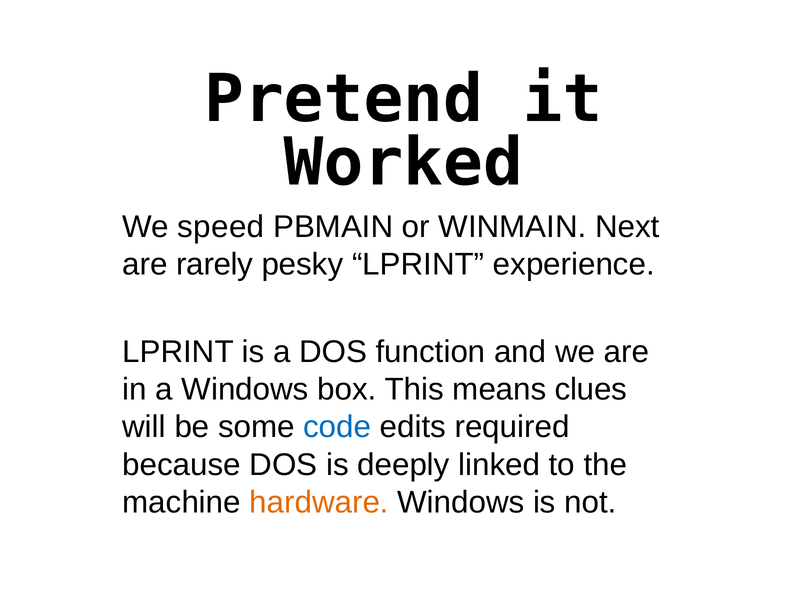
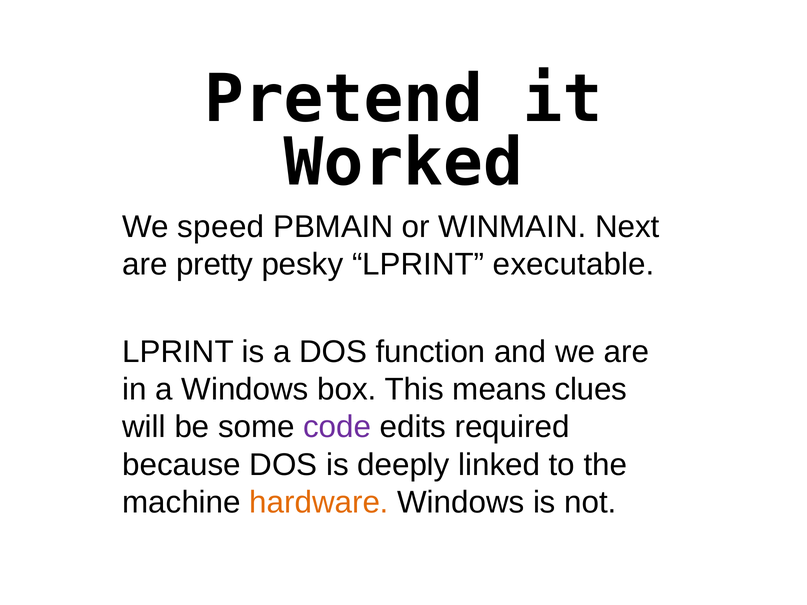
rarely: rarely -> pretty
experience: experience -> executable
code colour: blue -> purple
